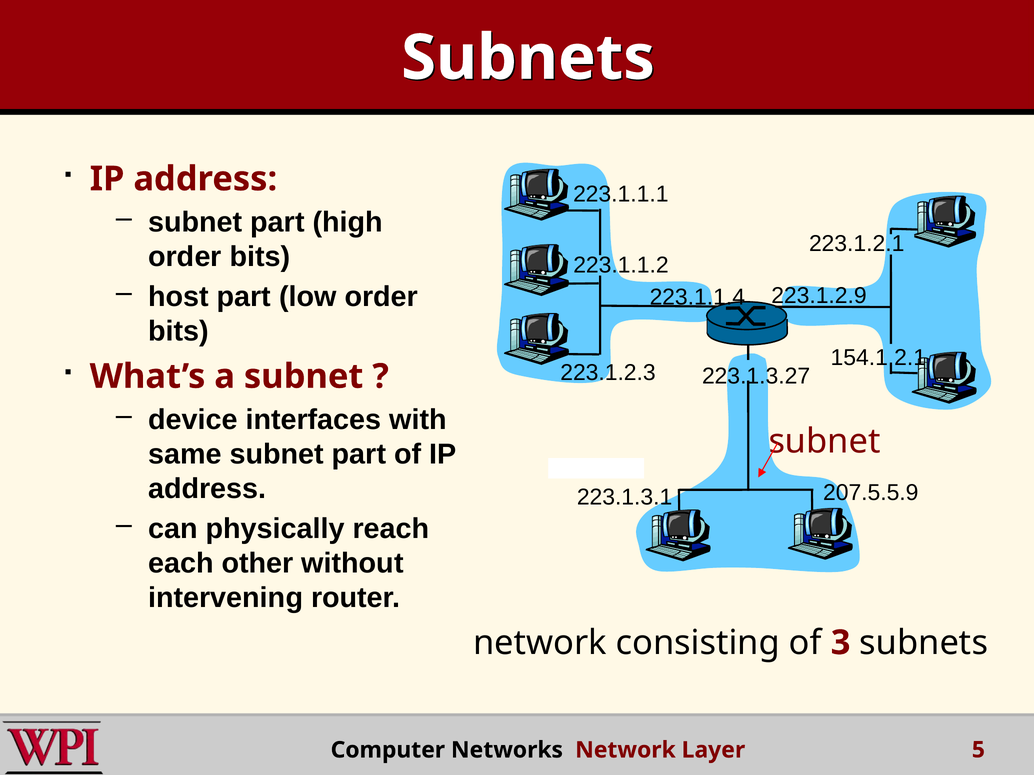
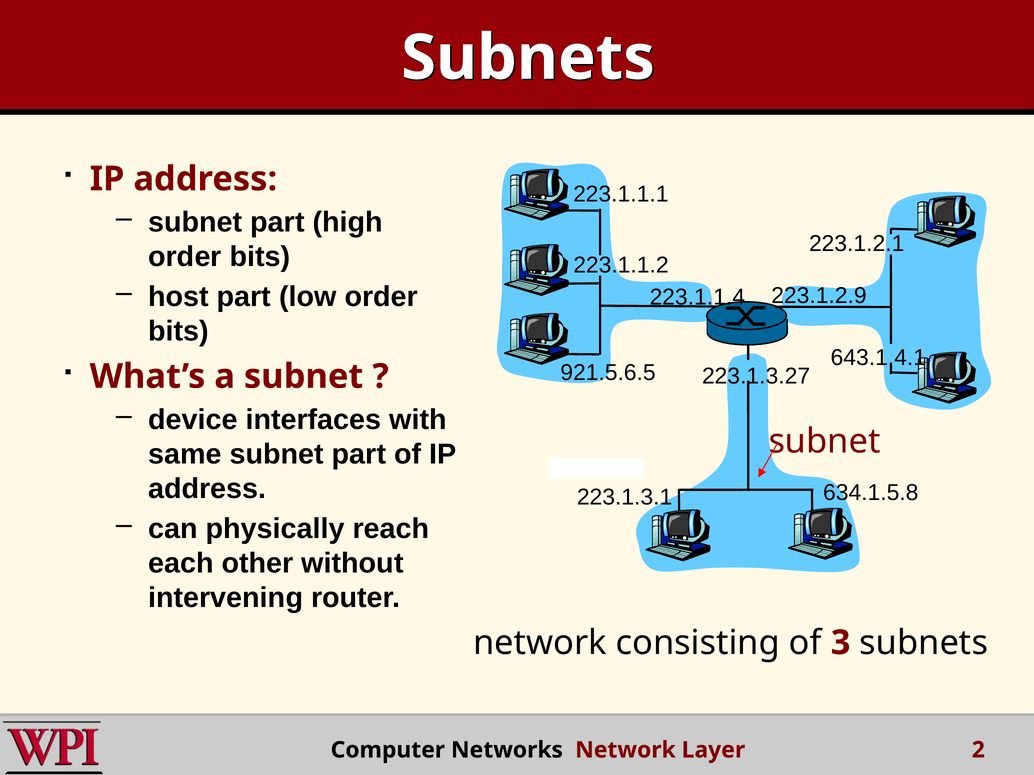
154.1.2.1: 154.1.2.1 -> 643.1.4.1
223.1.2.3: 223.1.2.3 -> 921.5.6.5
207.5.5.9: 207.5.5.9 -> 634.1.5.8
5: 5 -> 2
